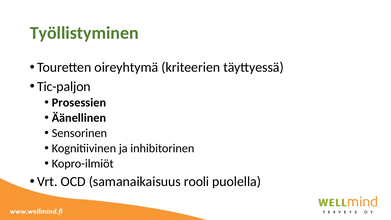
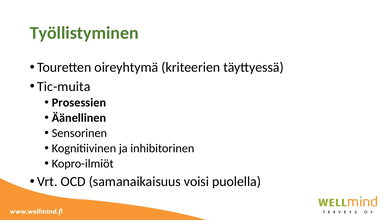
Tic-paljon: Tic-paljon -> Tic-muita
rooli: rooli -> voisi
